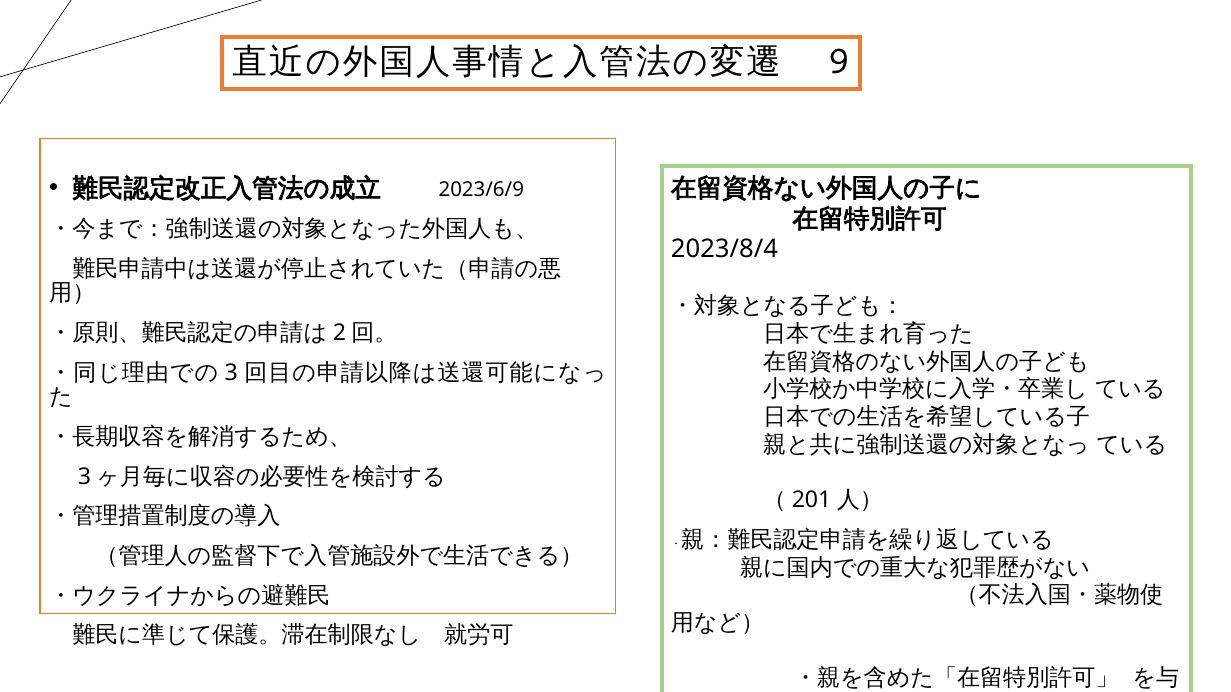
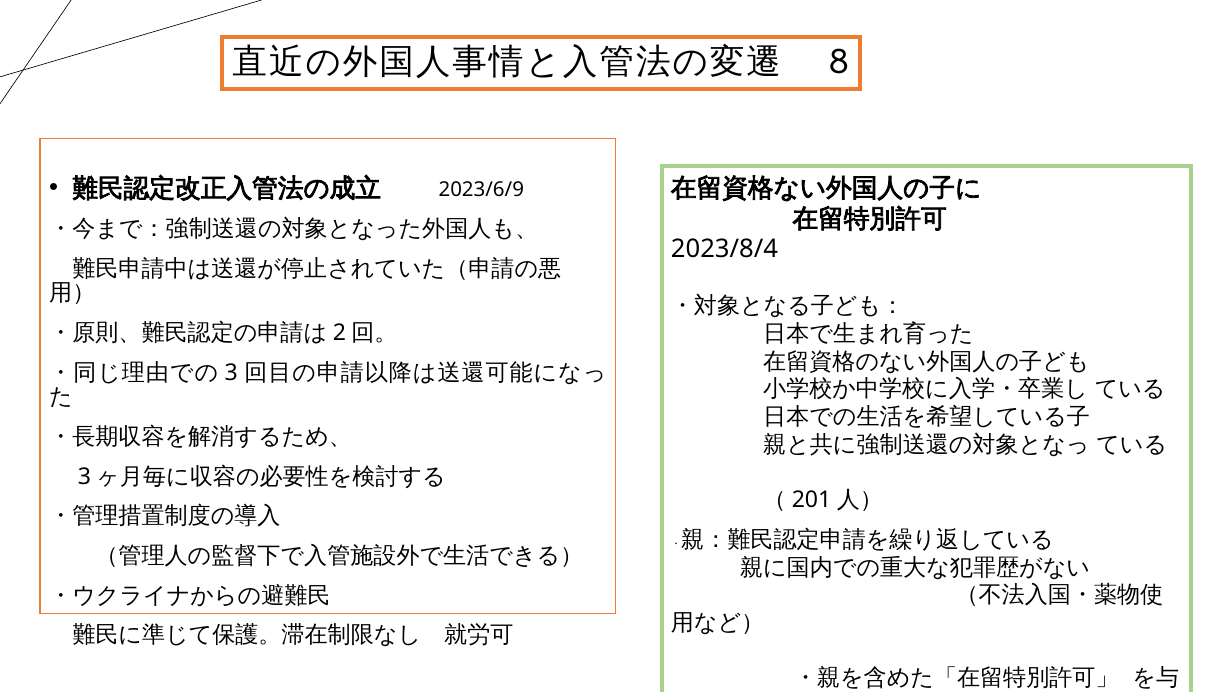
9: 9 -> 8
